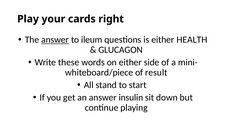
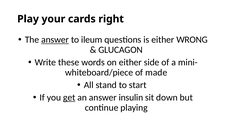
HEALTH: HEALTH -> WRONG
result: result -> made
get underline: none -> present
